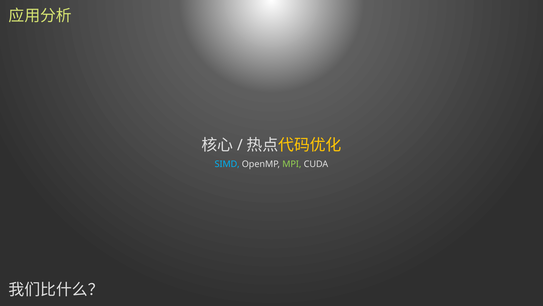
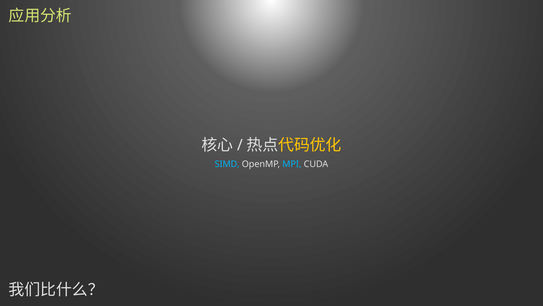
MPI colour: light green -> light blue
